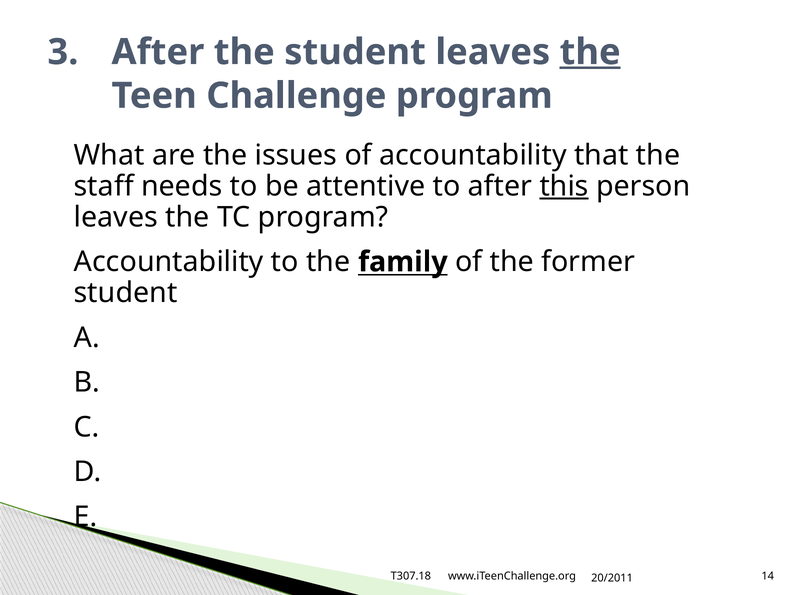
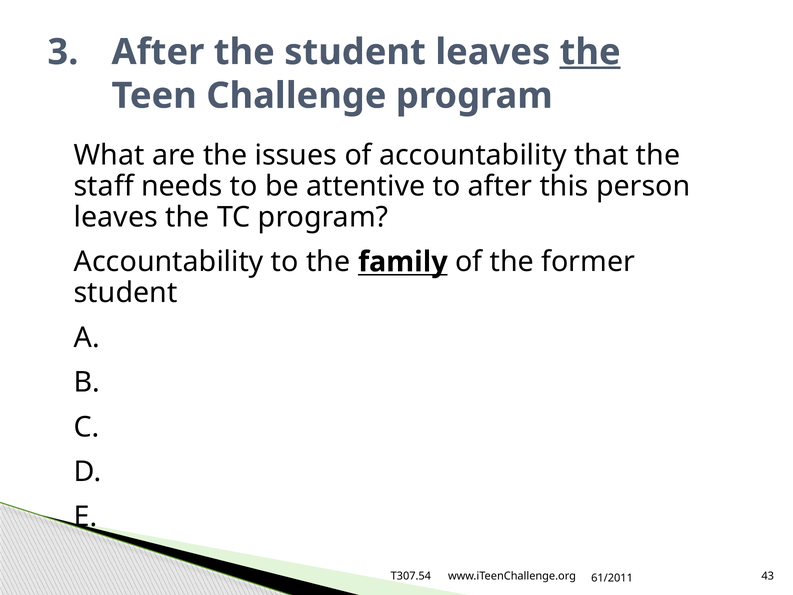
this underline: present -> none
T307.18: T307.18 -> T307.54
14: 14 -> 43
20/2011: 20/2011 -> 61/2011
